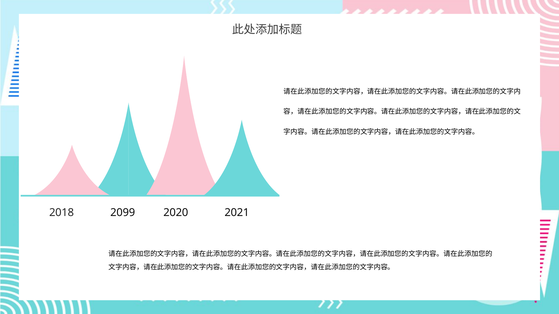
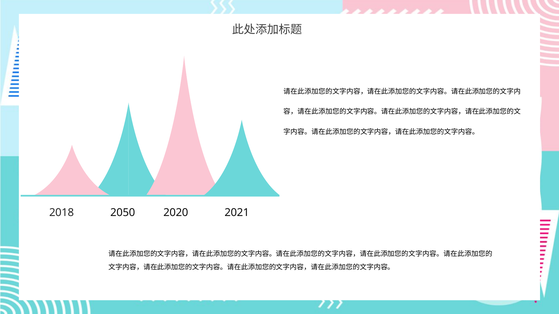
2099: 2099 -> 2050
